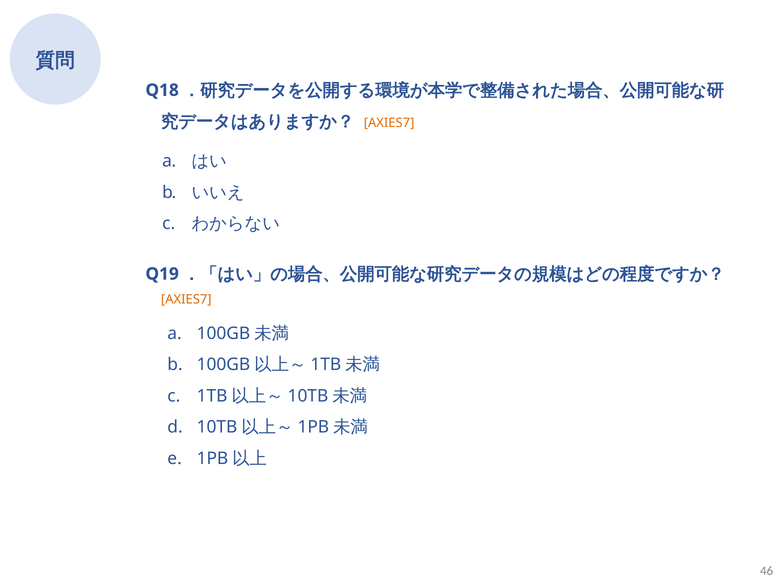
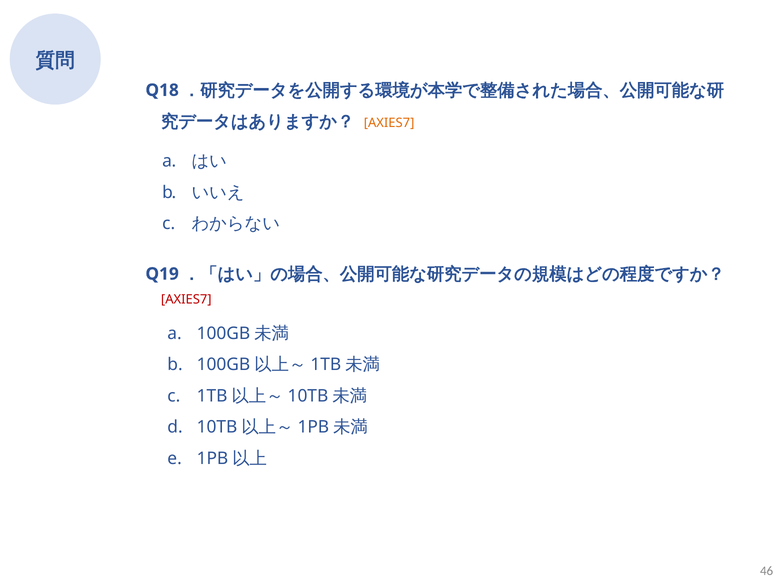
AXIES7 at (186, 300) colour: orange -> red
